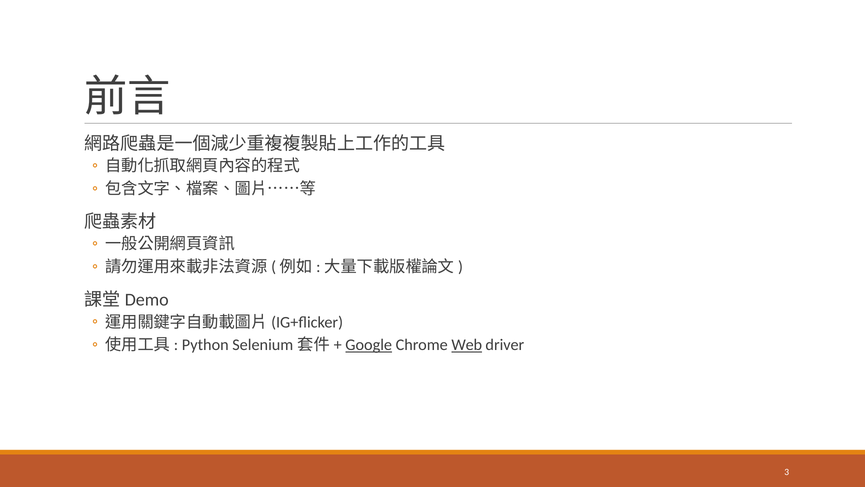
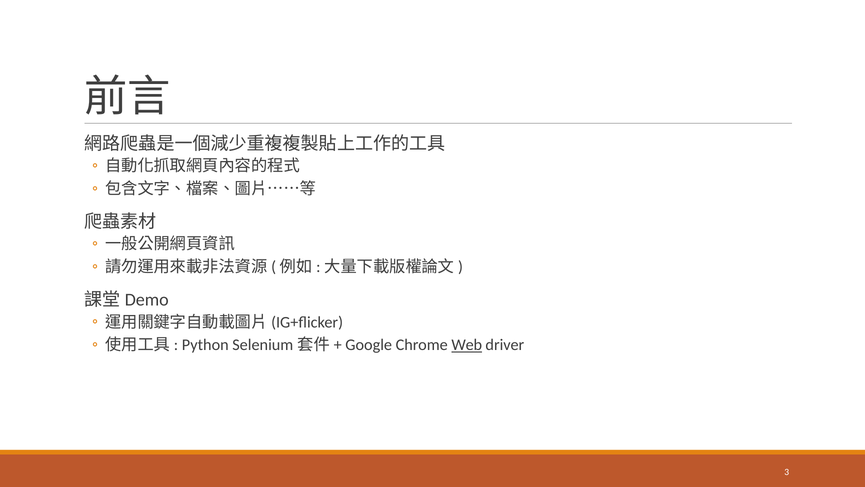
Google underline: present -> none
